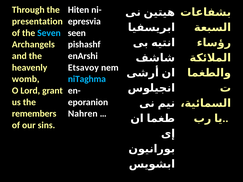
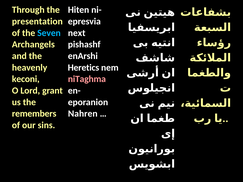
seen: seen -> next
Etsavoy: Etsavoy -> Heretics
womb: womb -> keconi
niTaghma colour: light blue -> pink
